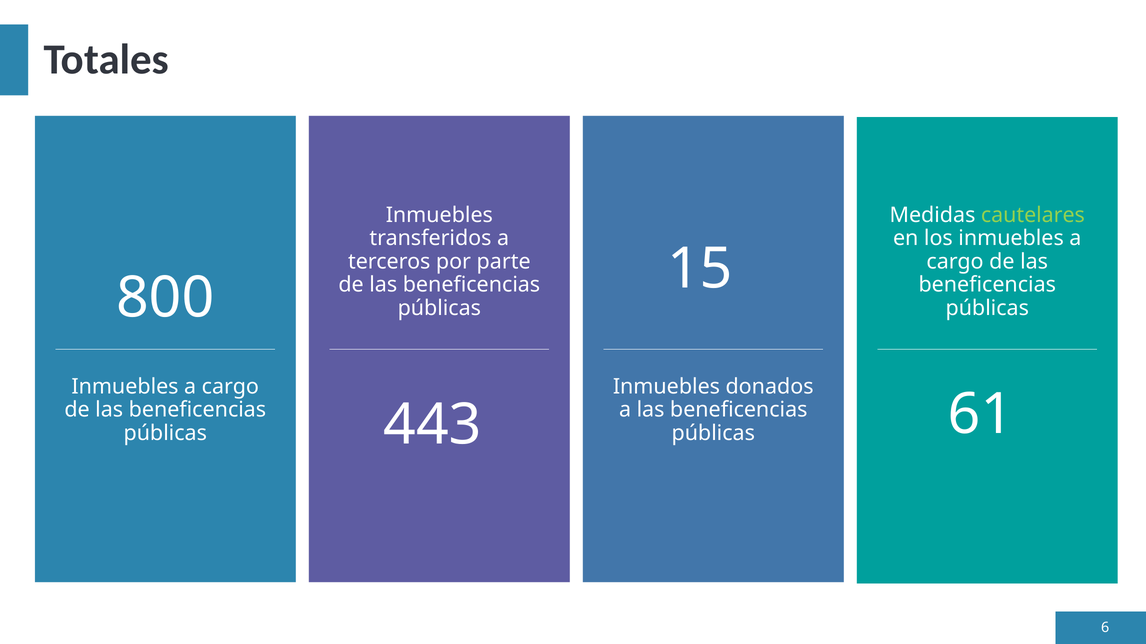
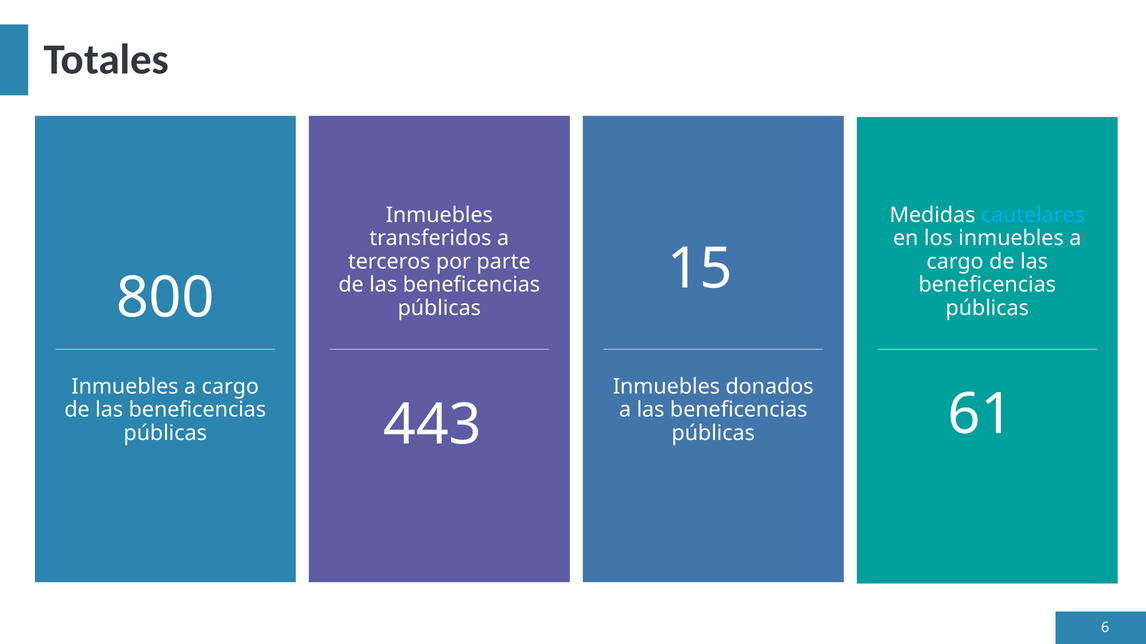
cautelares colour: light green -> light blue
